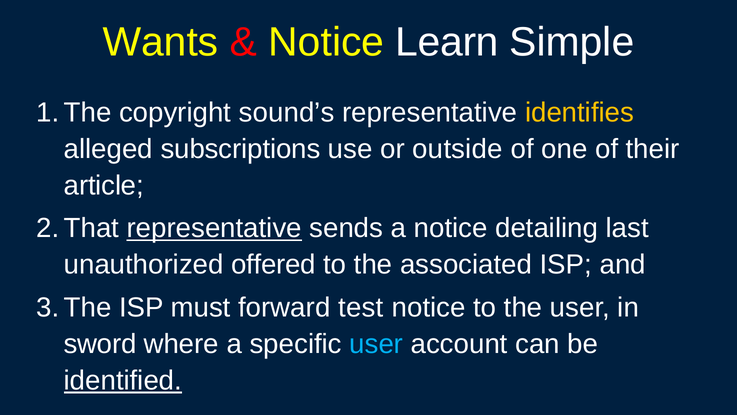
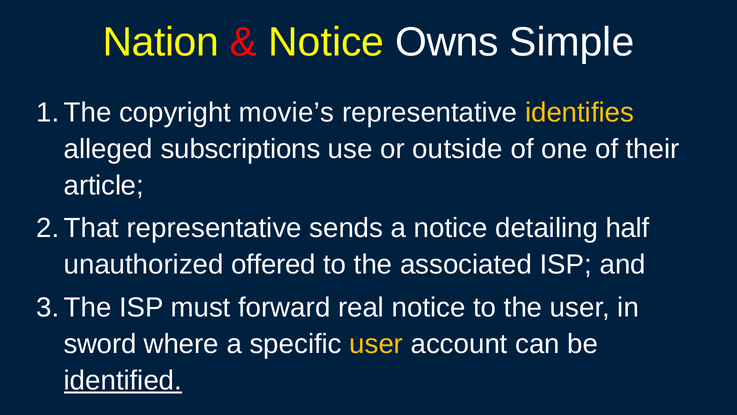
Wants: Wants -> Nation
Learn: Learn -> Owns
sound’s: sound’s -> movie’s
representative at (214, 228) underline: present -> none
last: last -> half
test: test -> real
user at (376, 344) colour: light blue -> yellow
